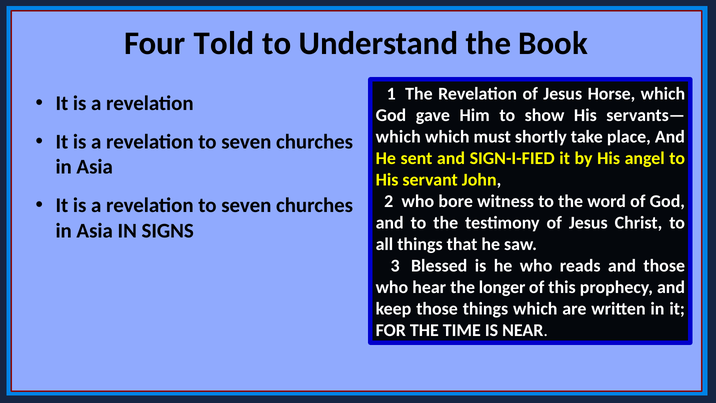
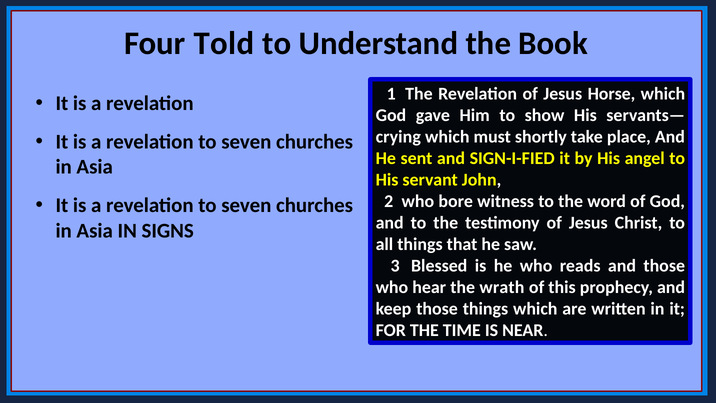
which at (398, 137): which -> crying
longer: longer -> wrath
